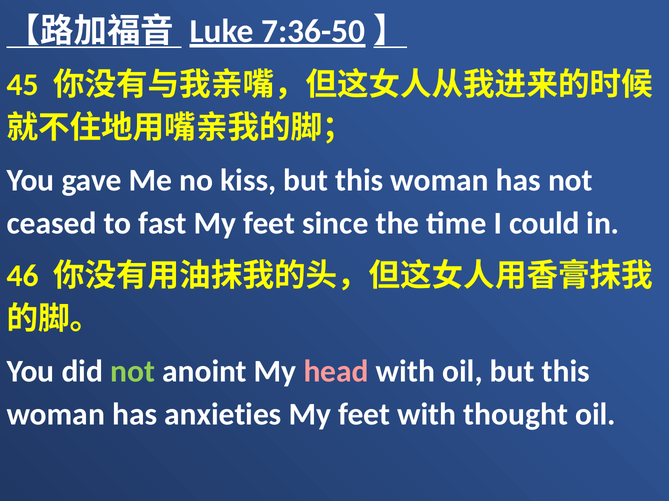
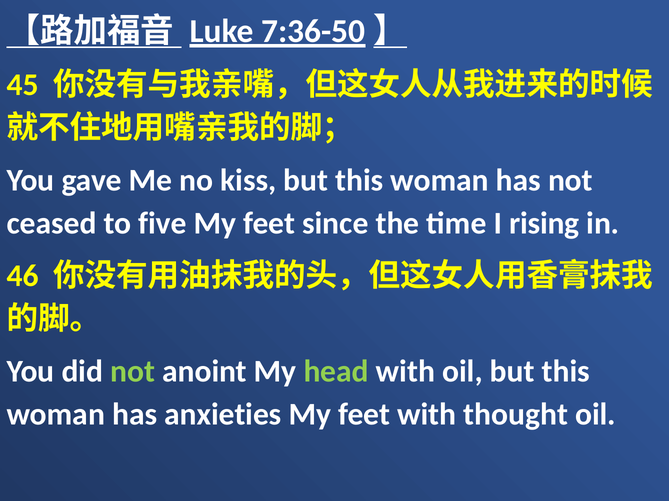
fast: fast -> five
could: could -> rising
head colour: pink -> light green
